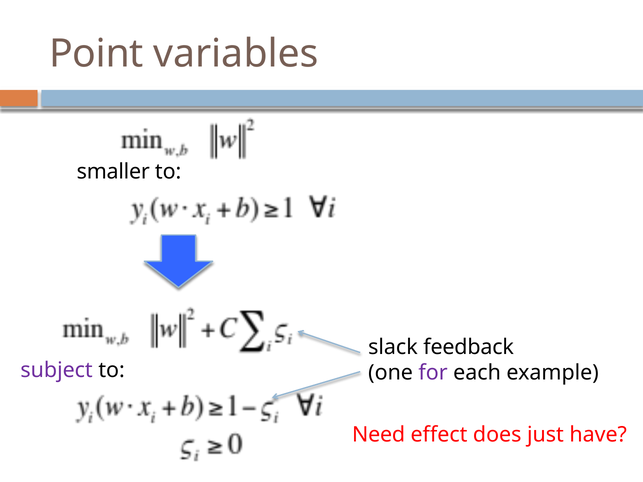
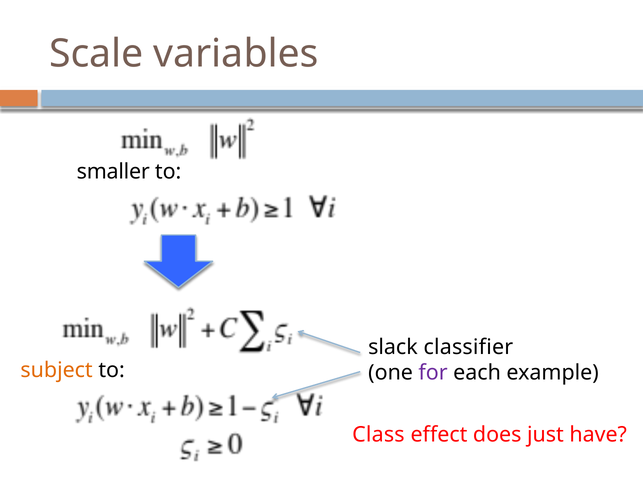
Point: Point -> Scale
feedback: feedback -> classifier
subject colour: purple -> orange
Need: Need -> Class
